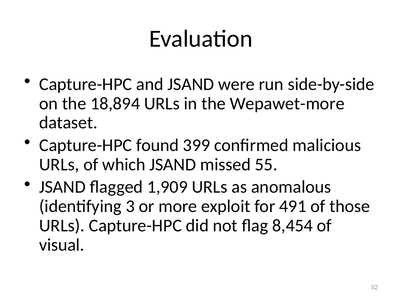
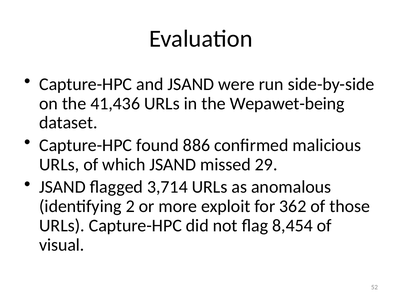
18,894: 18,894 -> 41,436
Wepawet-more: Wepawet-more -> Wepawet-being
399: 399 -> 886
55: 55 -> 29
1,909: 1,909 -> 3,714
3: 3 -> 2
491: 491 -> 362
